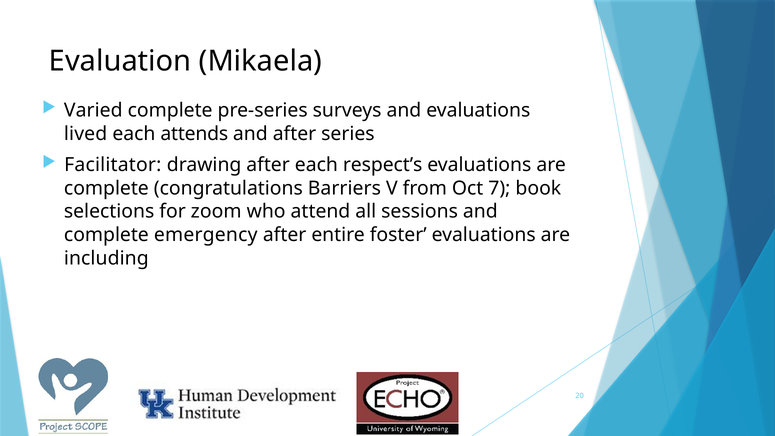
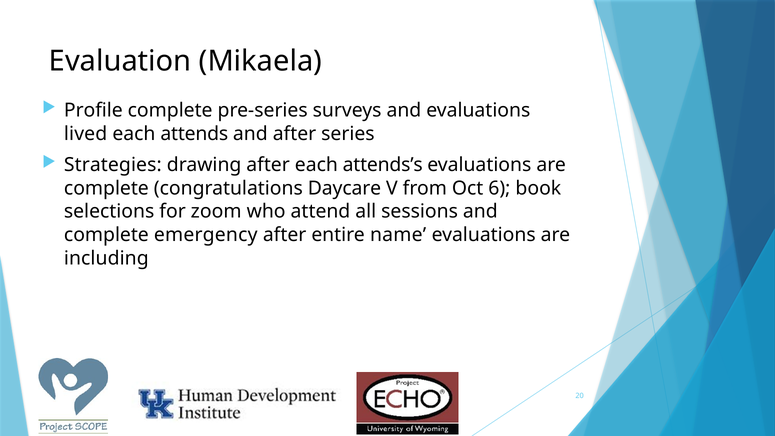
Varied: Varied -> Profile
Facilitator: Facilitator -> Strategies
respect’s: respect’s -> attends’s
Barriers: Barriers -> Daycare
7: 7 -> 6
foster: foster -> name
